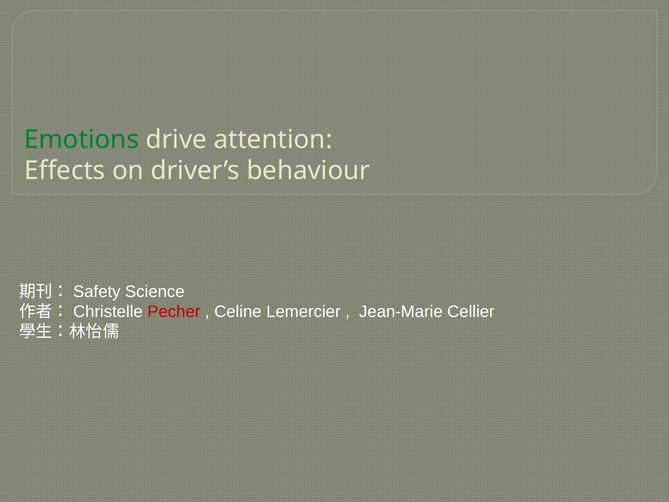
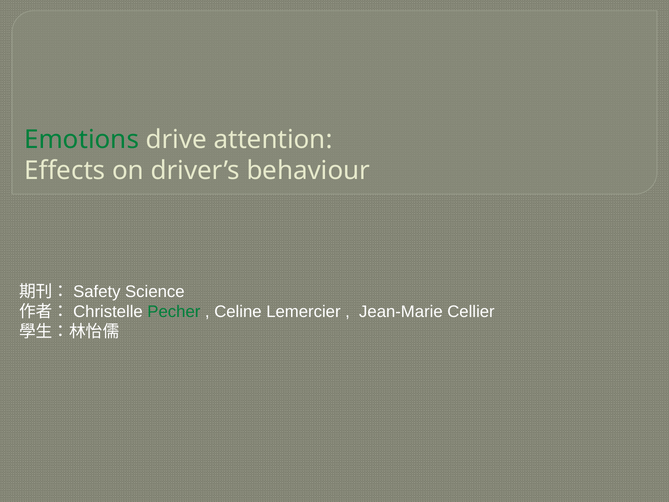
Pecher colour: red -> green
